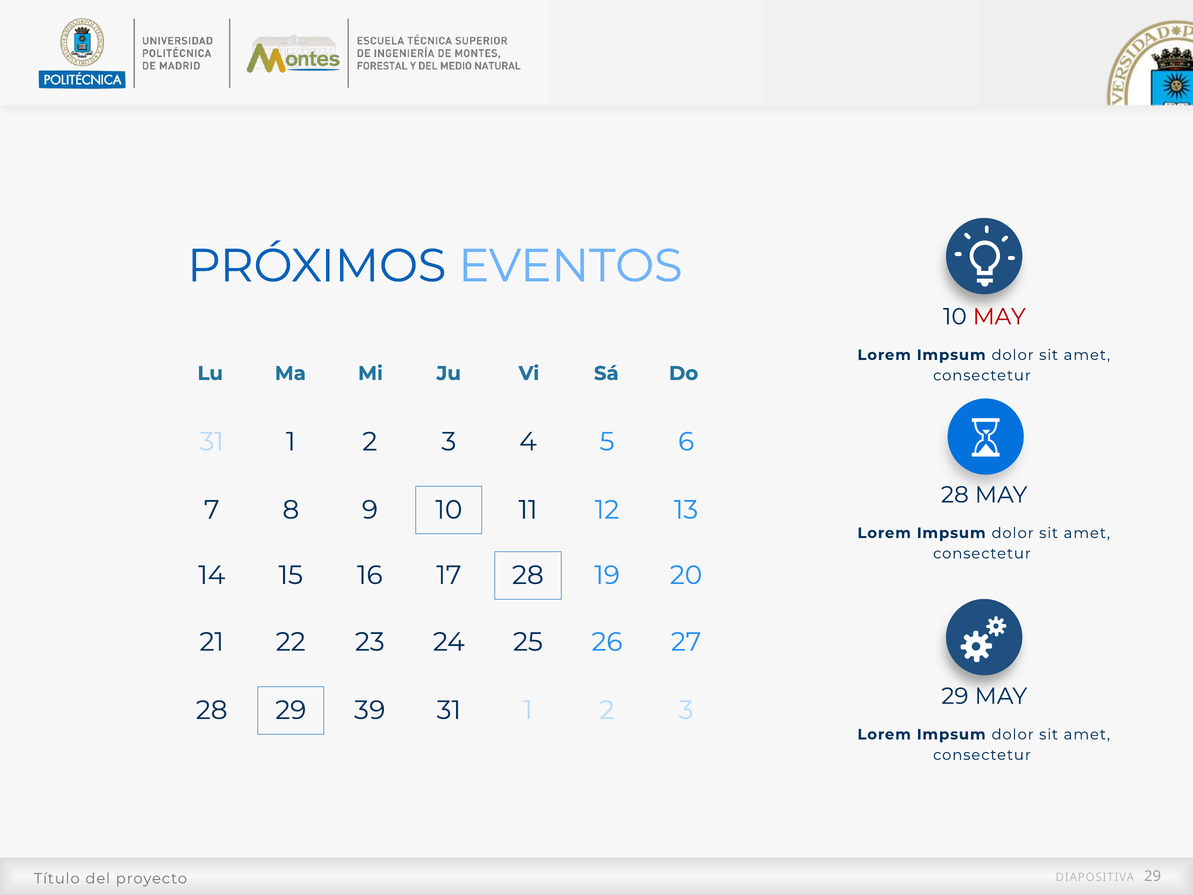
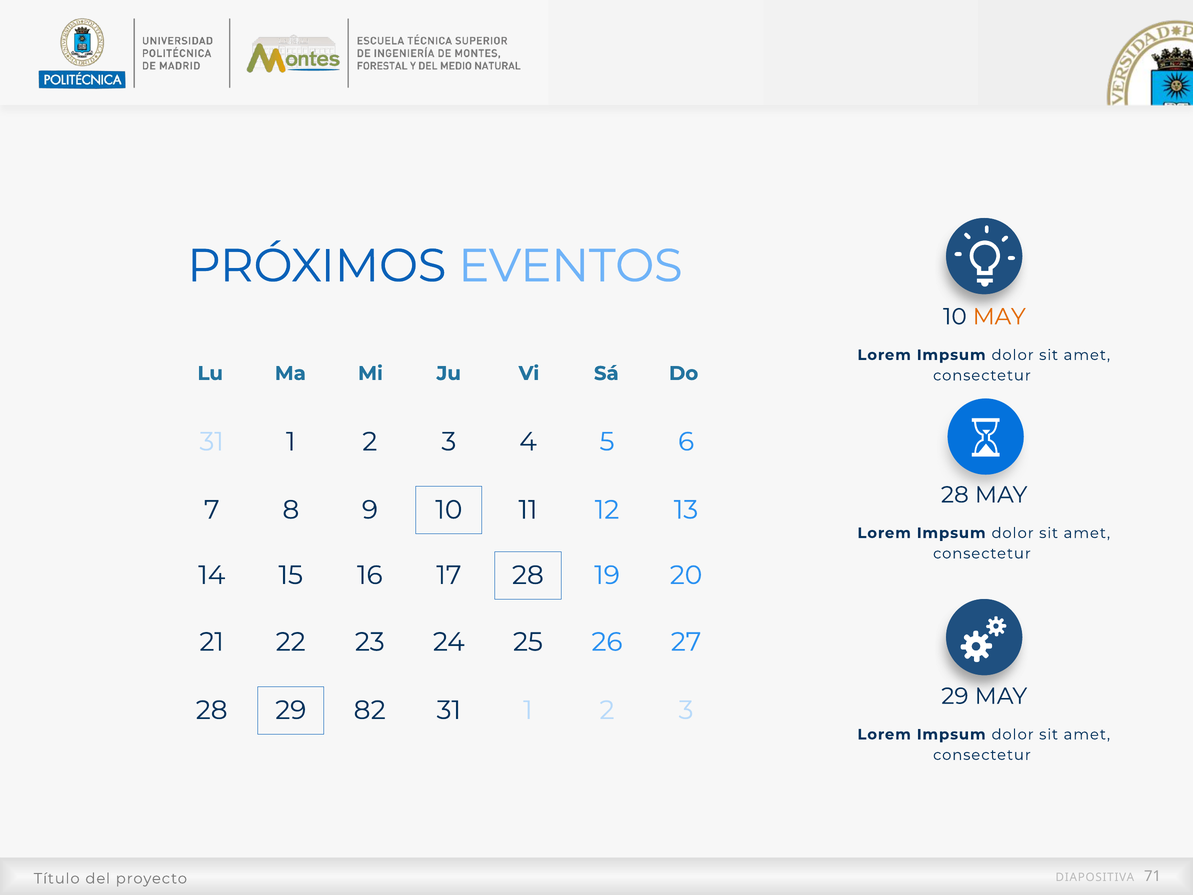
MAY at (999, 317) colour: red -> orange
39: 39 -> 82
29 at (1153, 876): 29 -> 71
